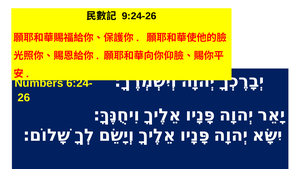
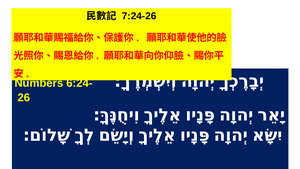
9:24-26: 9:24-26 -> 7:24-26
